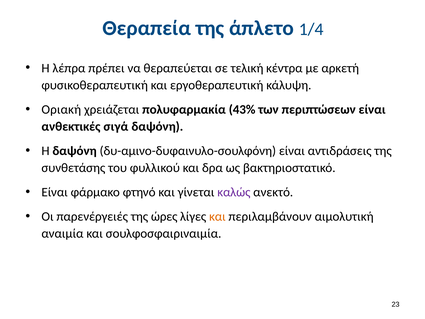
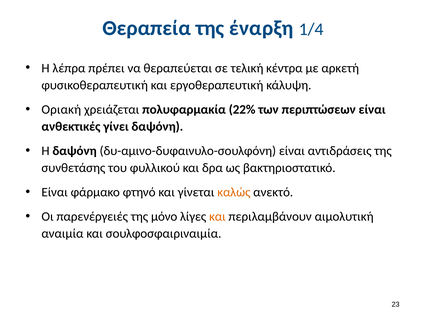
άπλετο: άπλετο -> έναρξη
43%: 43% -> 22%
σιγά: σιγά -> γίνει
καλώς colour: purple -> orange
ώρες: ώρες -> μόνο
